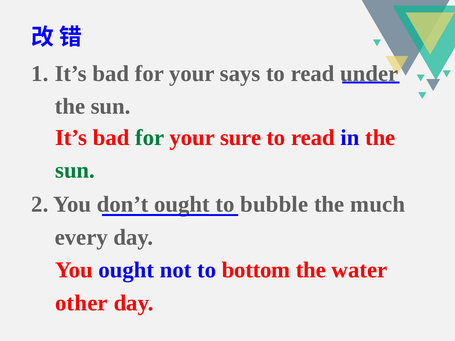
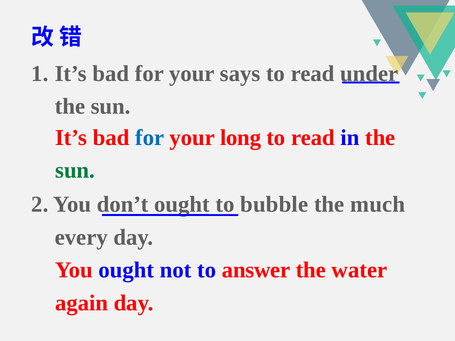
for at (150, 138) colour: green -> blue
sure: sure -> long
bottom: bottom -> answer
other: other -> again
